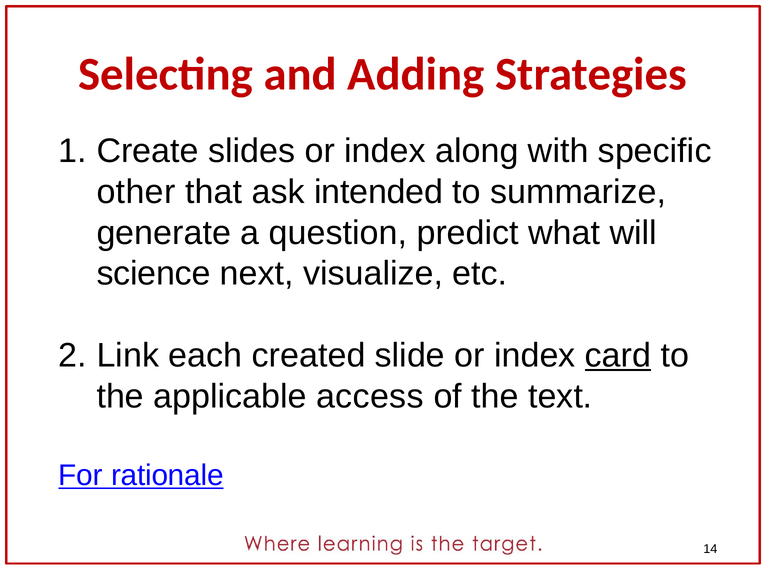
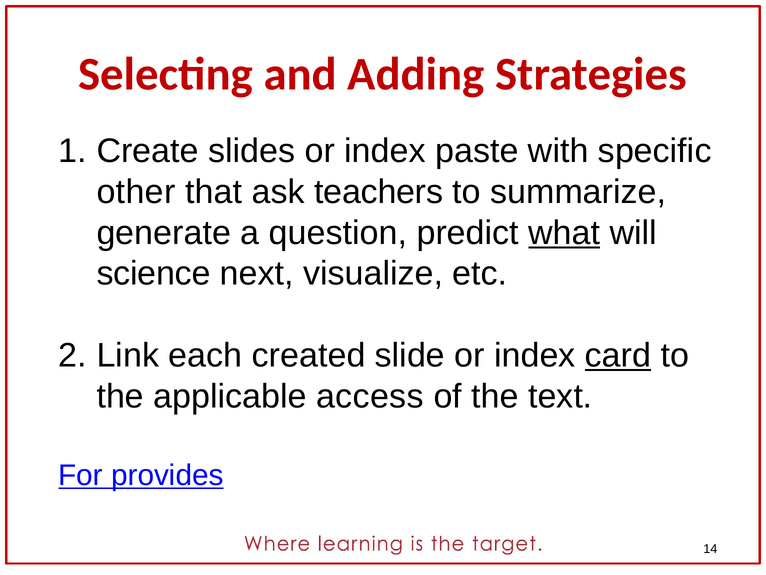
along: along -> paste
intended: intended -> teachers
what underline: none -> present
rationale: rationale -> provides
